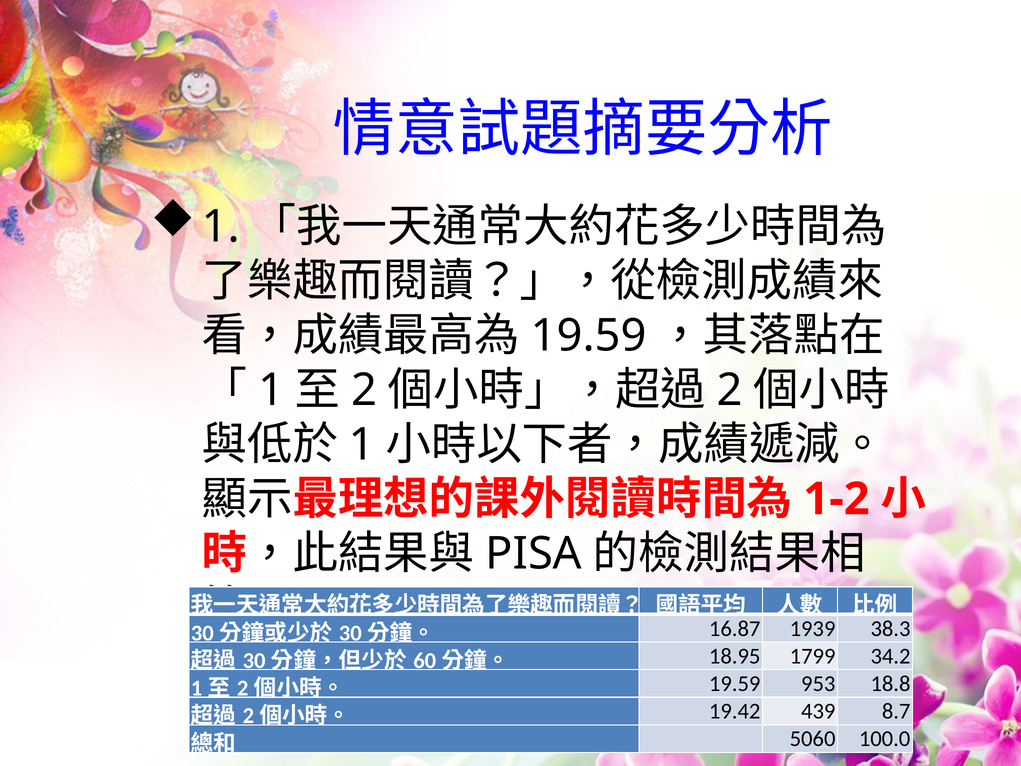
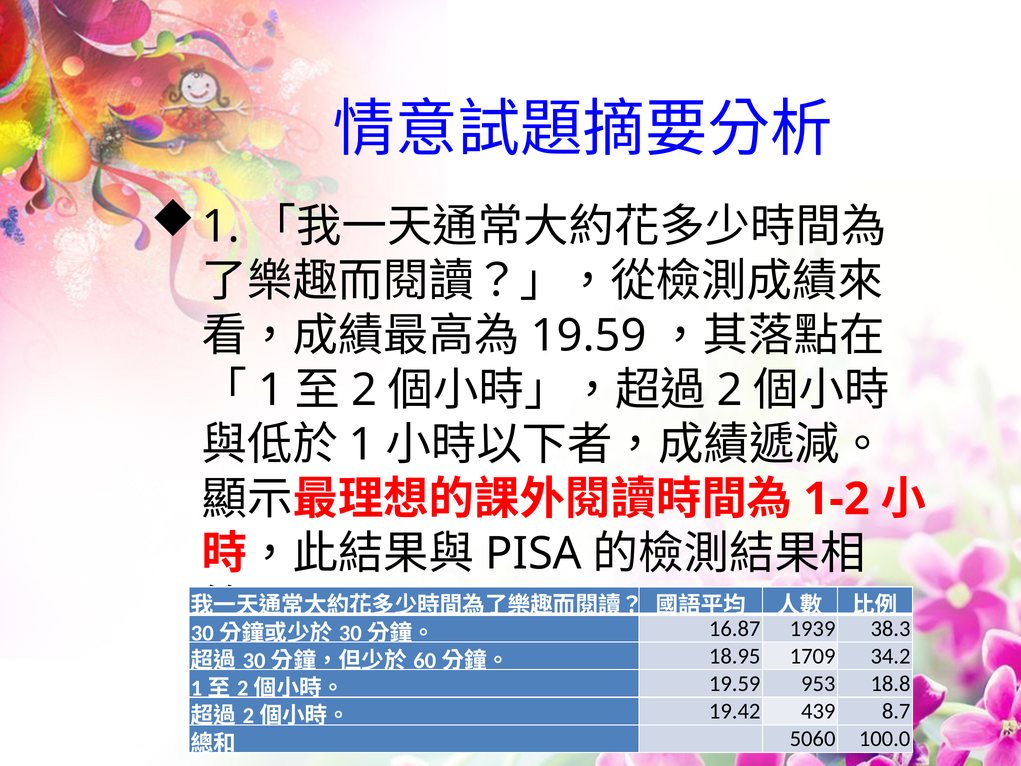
1799: 1799 -> 1709
